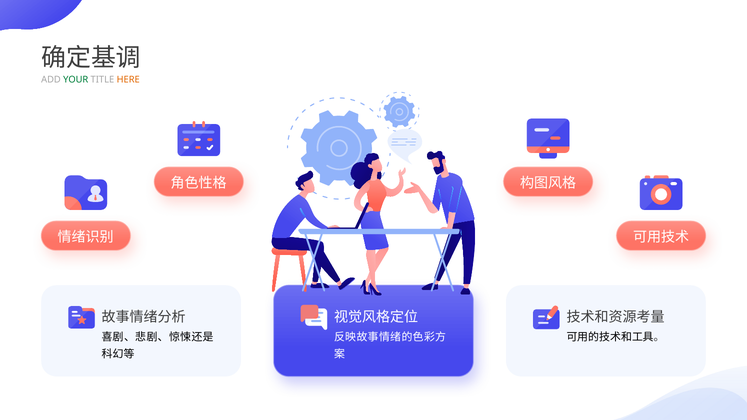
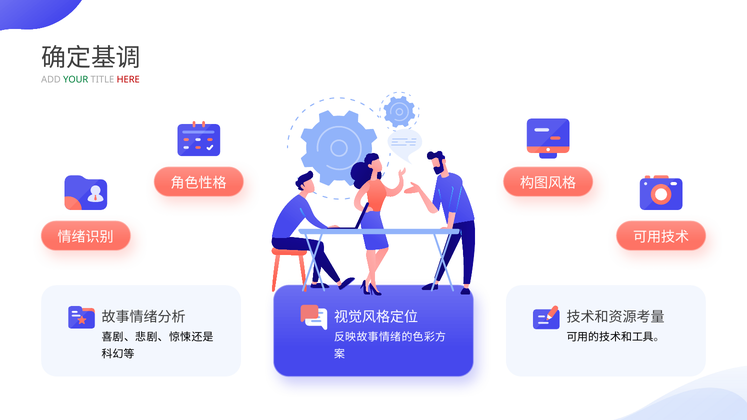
HERE colour: orange -> red
